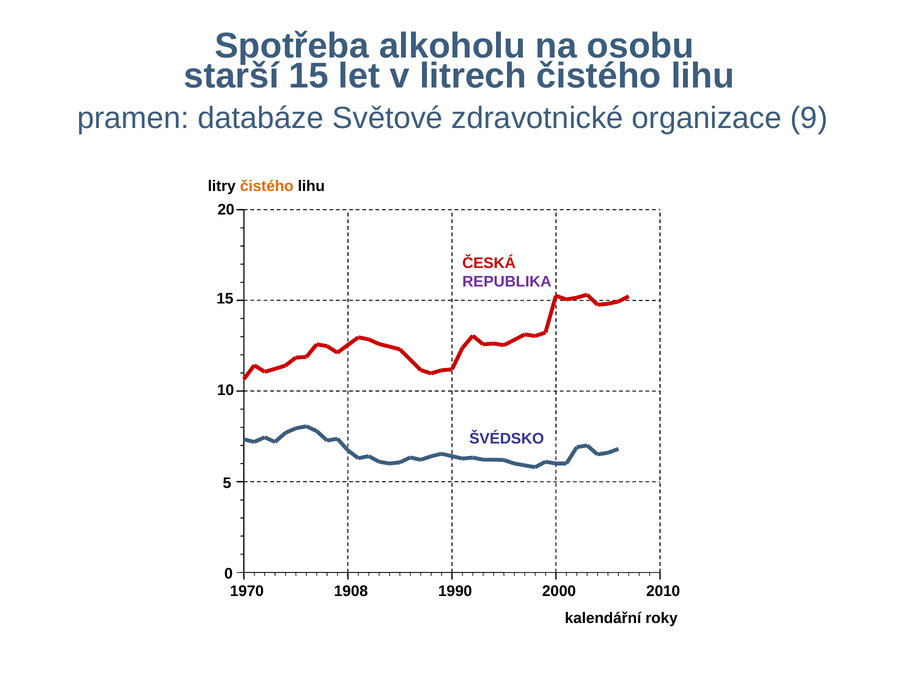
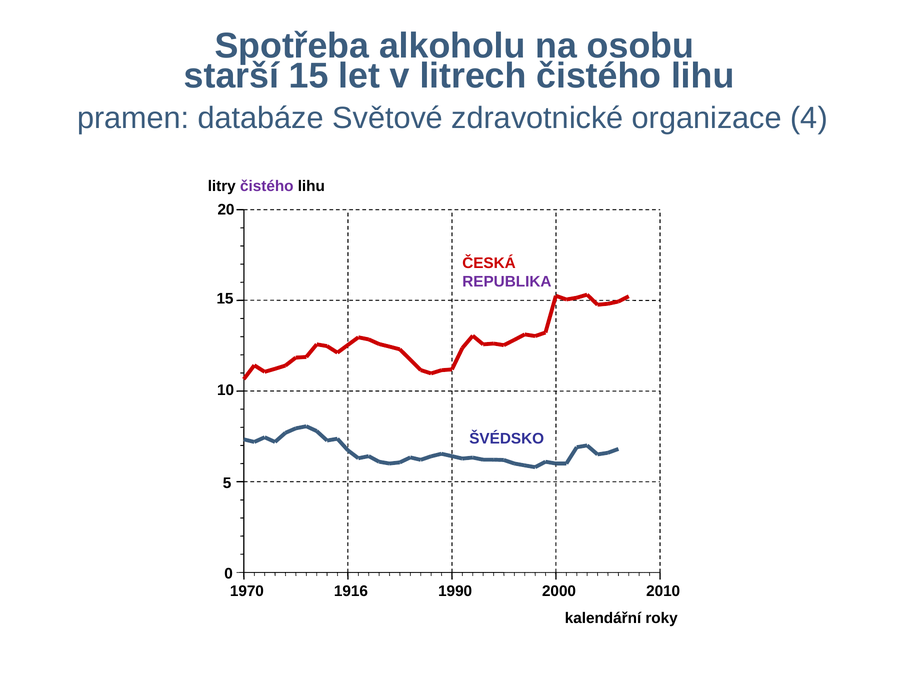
9: 9 -> 4
čistého at (267, 186) colour: orange -> purple
1908: 1908 -> 1916
